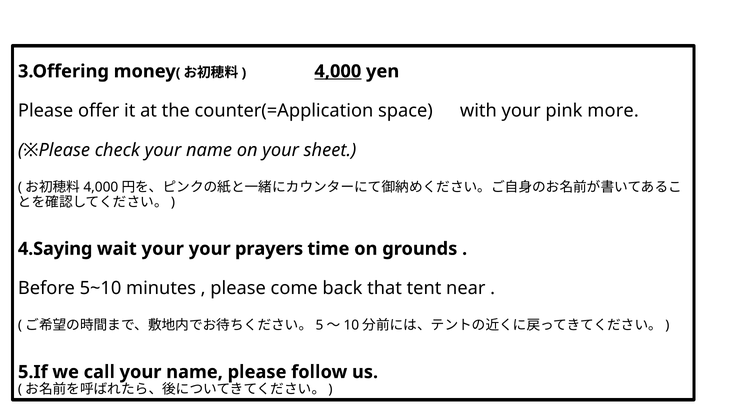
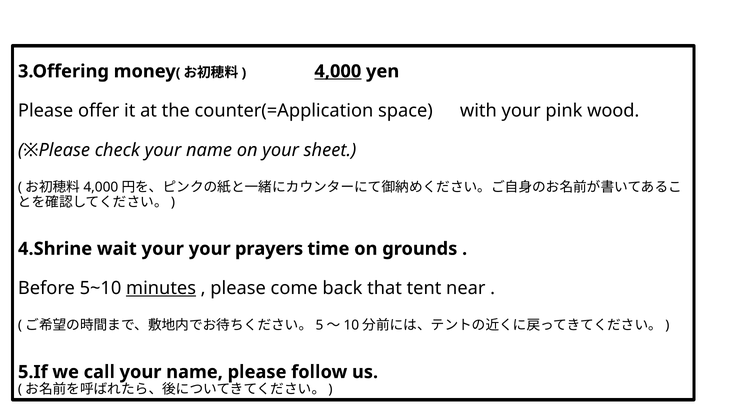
more: more -> wood
4.Saying: 4.Saying -> 4.Shrine
minutes underline: none -> present
